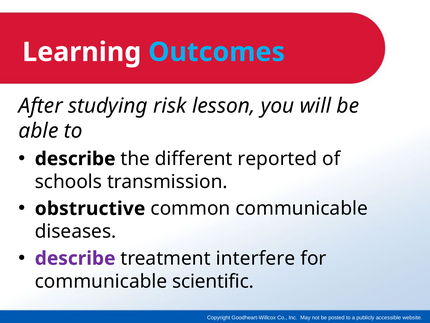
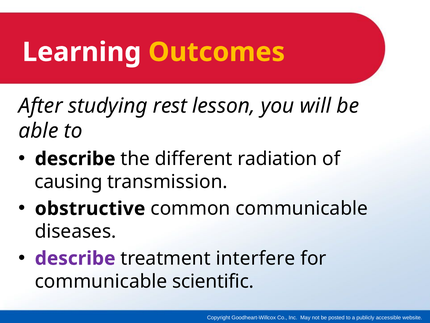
Outcomes colour: light blue -> yellow
risk: risk -> rest
reported: reported -> radiation
schools: schools -> causing
